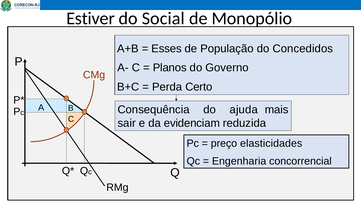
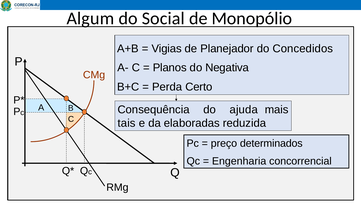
Estiver: Estiver -> Algum
Esses: Esses -> Vigias
População: População -> Planejador
Governo: Governo -> Negativa
sair: sair -> tais
evidenciam: evidenciam -> elaboradas
elasticidades: elasticidades -> determinados
